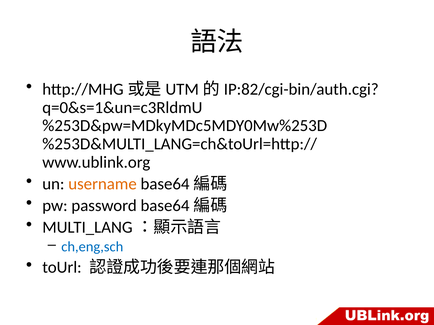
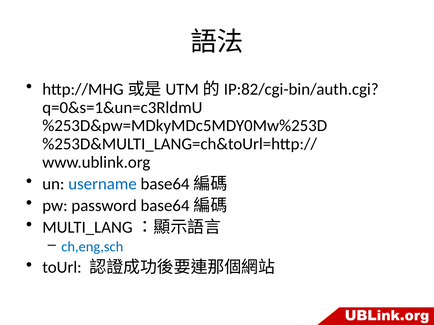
username colour: orange -> blue
